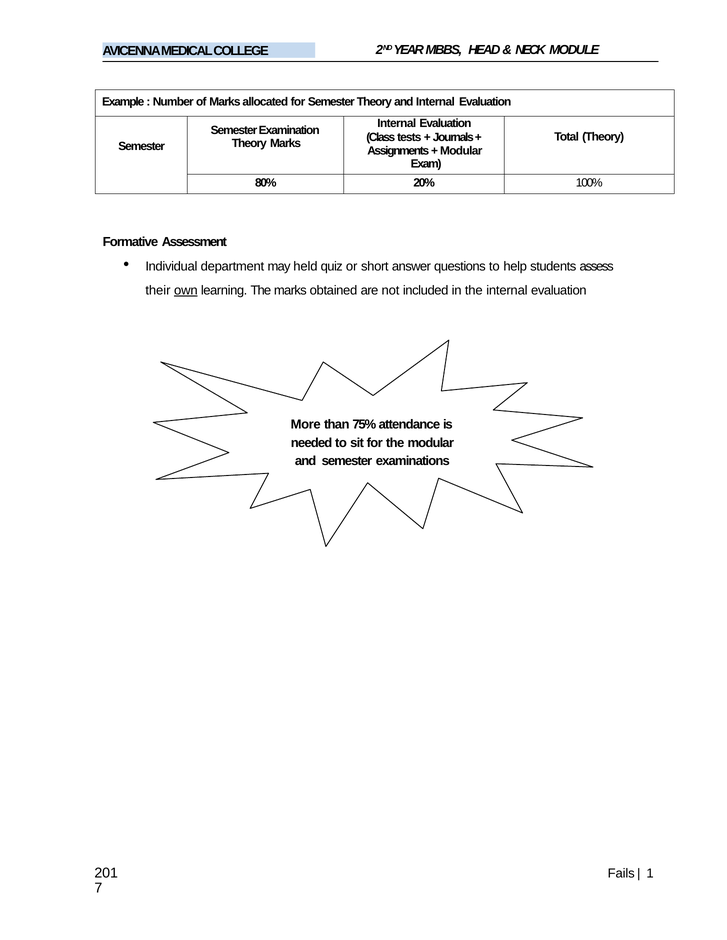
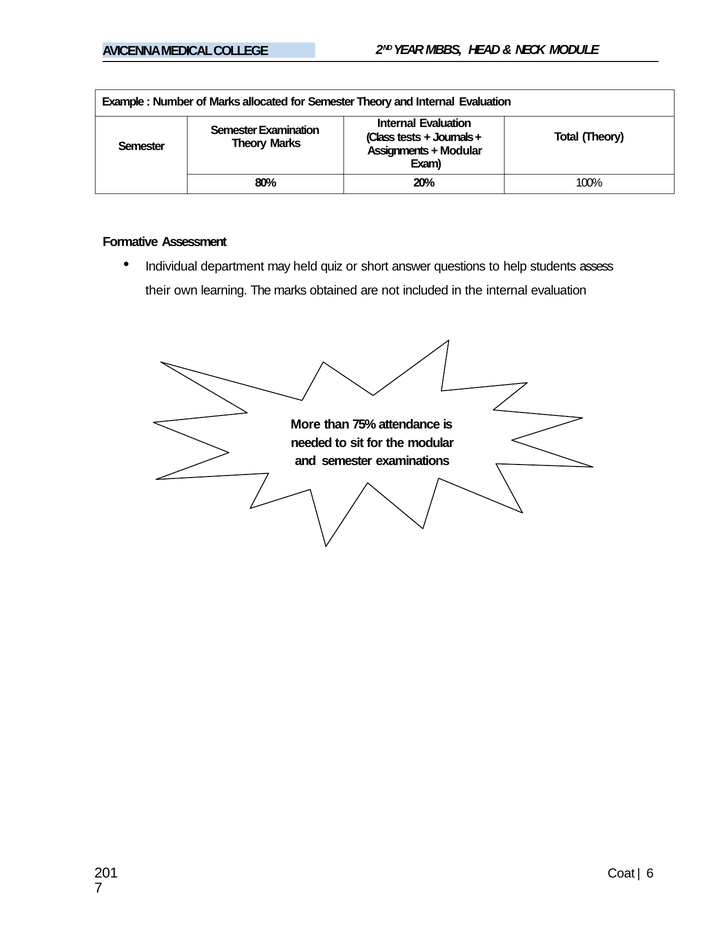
own underline: present -> none
Fails: Fails -> Coat
1: 1 -> 6
